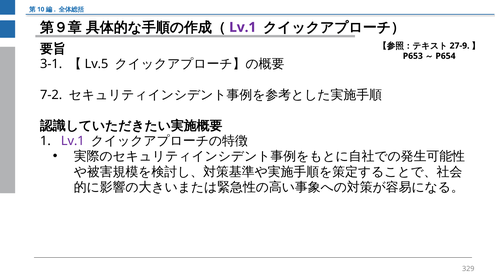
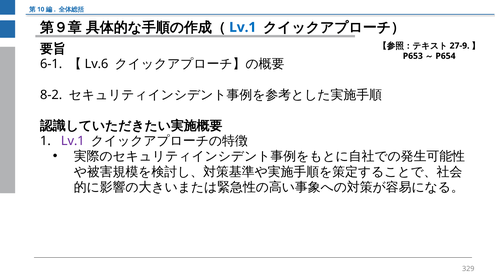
Lv.1 at (243, 27) colour: purple -> blue
3-1: 3-1 -> 6-1
Lv.5: Lv.5 -> Lv.6
7-2: 7-2 -> 8-2
